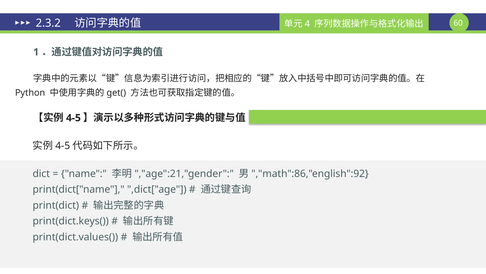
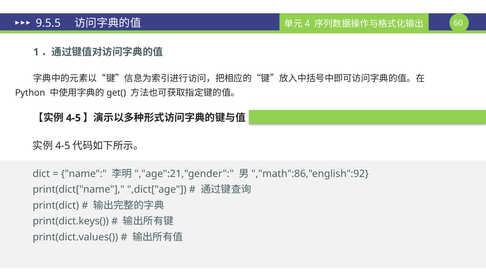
2.3.2: 2.3.2 -> 9.5.5
